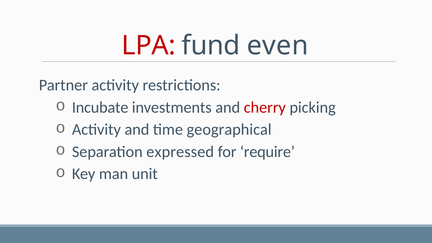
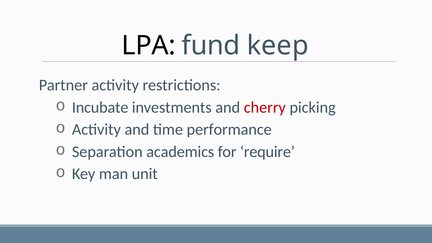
LPA colour: red -> black
even: even -> keep
geographical: geographical -> performance
expressed: expressed -> academics
